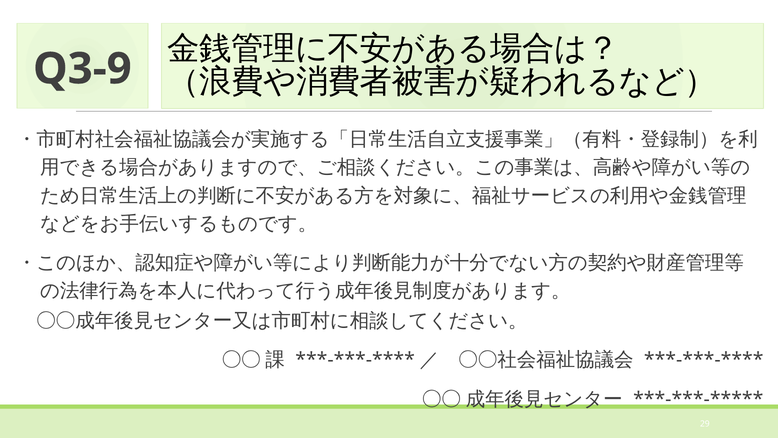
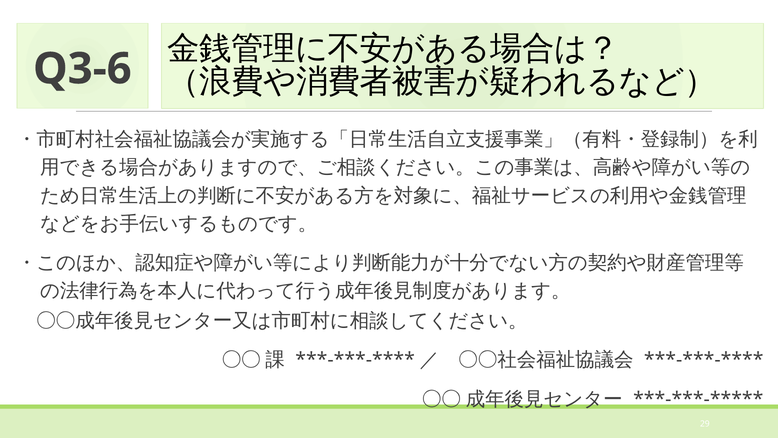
Q3-9: Q3-9 -> Q3-6
